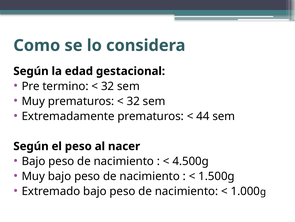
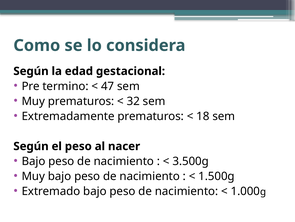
32 at (108, 86): 32 -> 47
44: 44 -> 18
4.500g: 4.500g -> 3.500g
